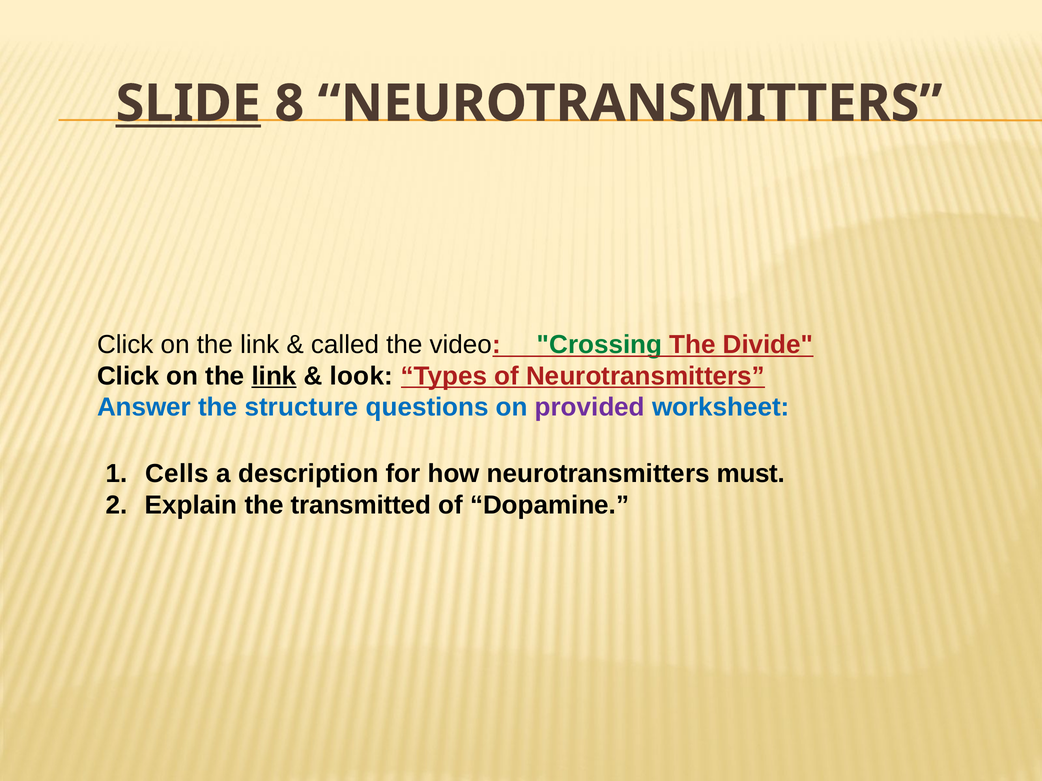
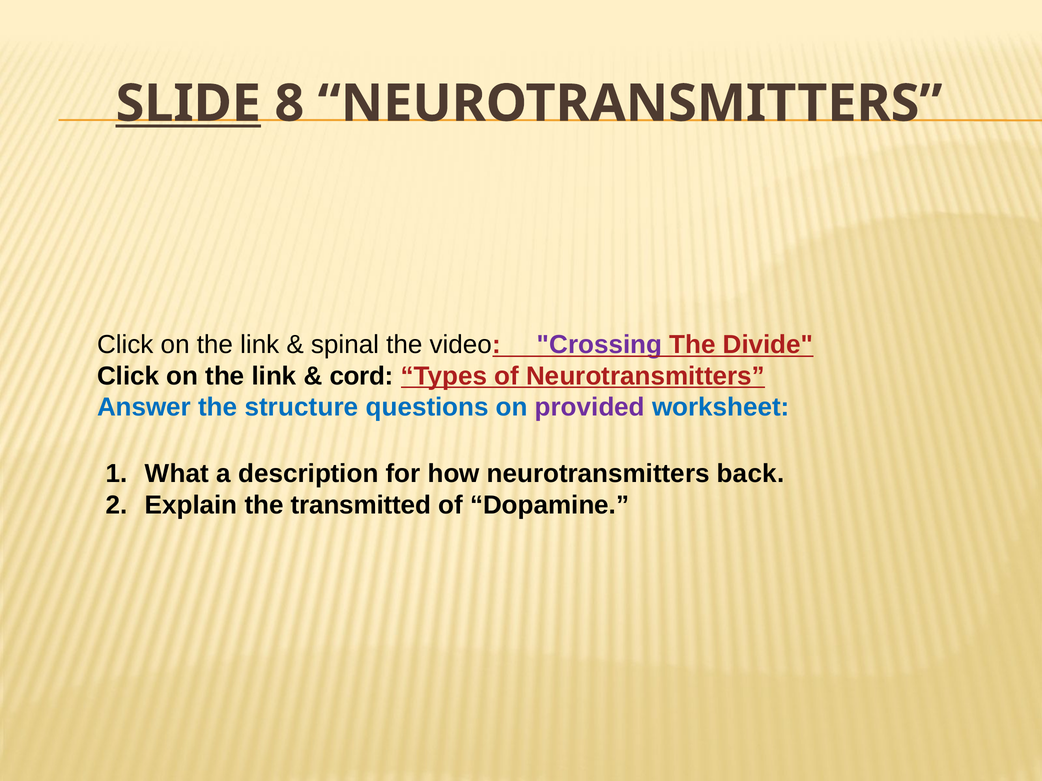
called: called -> spinal
Crossing colour: green -> purple
link at (274, 376) underline: present -> none
look: look -> cord
Cells: Cells -> What
must: must -> back
